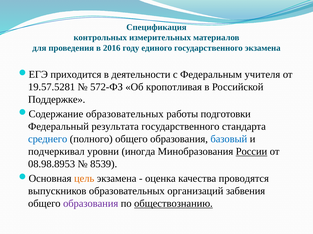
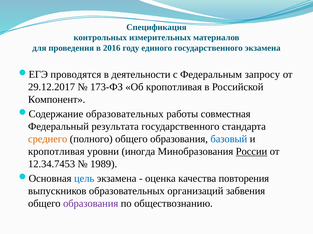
приходится: приходится -> проводятся
учителя: учителя -> запросу
19.57.5281: 19.57.5281 -> 29.12.2017
572-ФЗ: 572-ФЗ -> 173-ФЗ
Поддержке: Поддержке -> Компонент
подготовки: подготовки -> совместная
среднего colour: blue -> orange
подчеркивал at (56, 152): подчеркивал -> кропотливая
08.98.8953: 08.98.8953 -> 12.34.7453
8539: 8539 -> 1989
цель colour: orange -> blue
проводятся: проводятся -> повторения
обществознанию underline: present -> none
